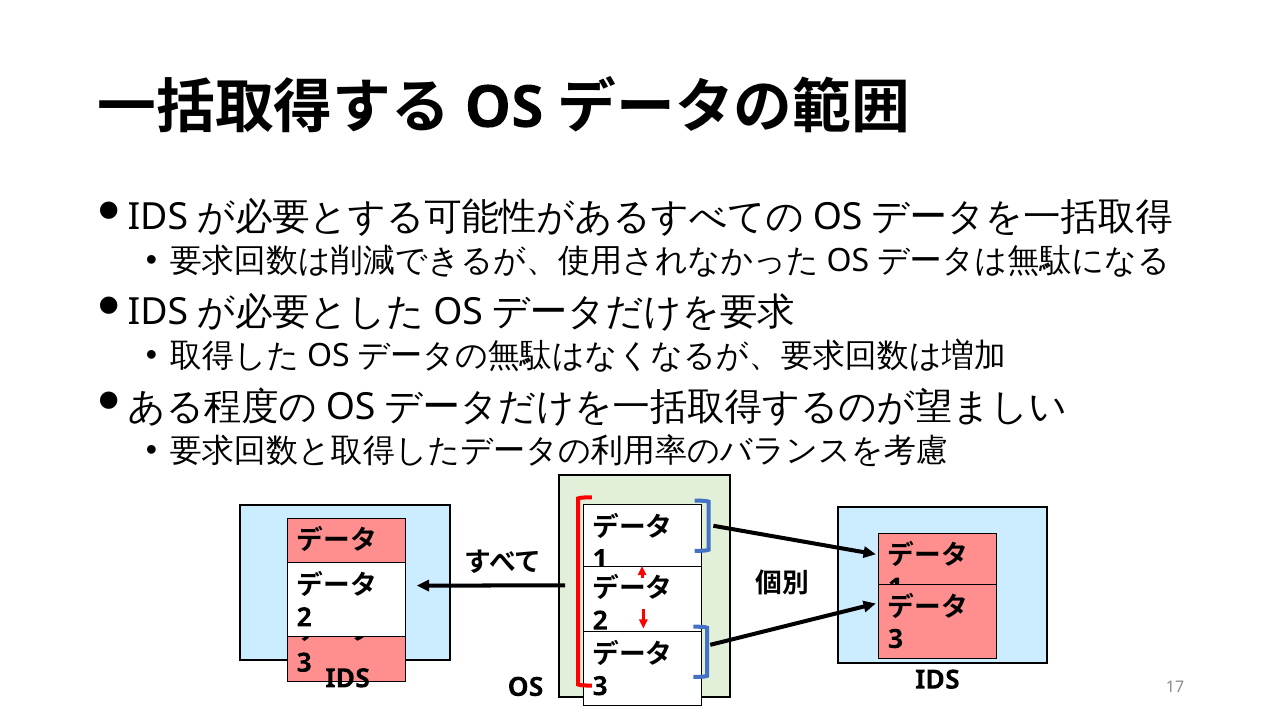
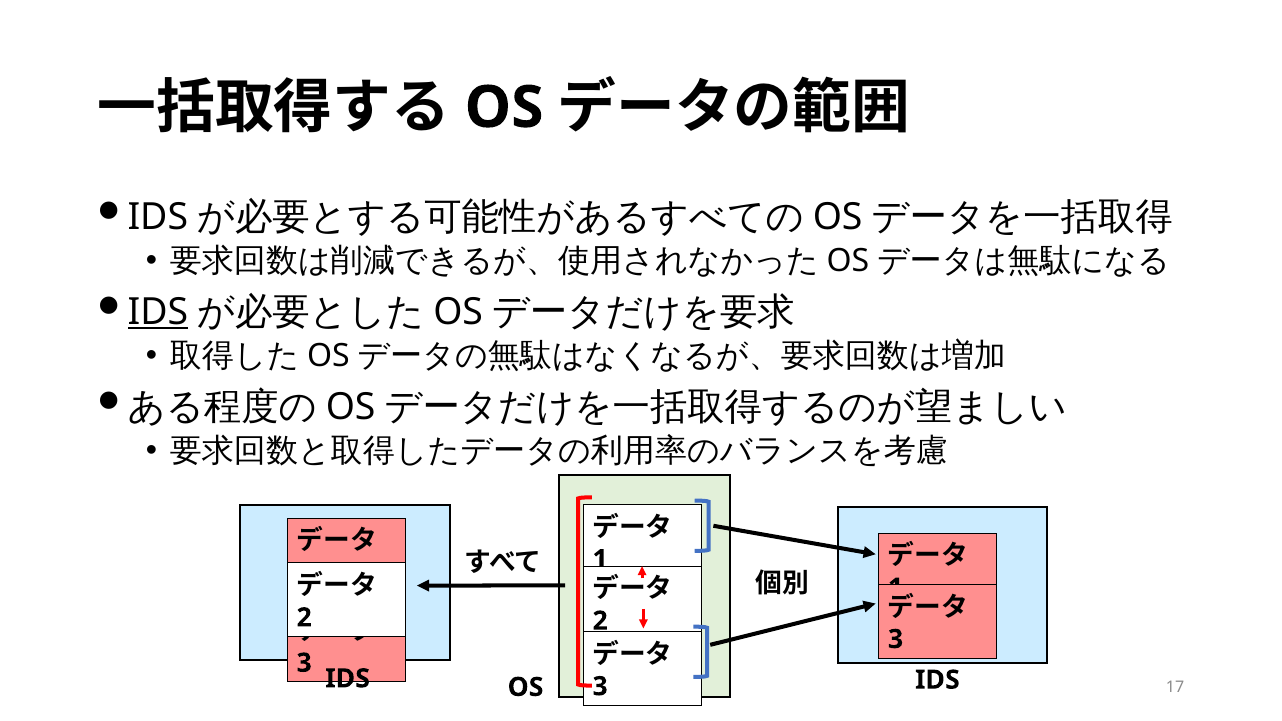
IDS at (158, 312) underline: none -> present
